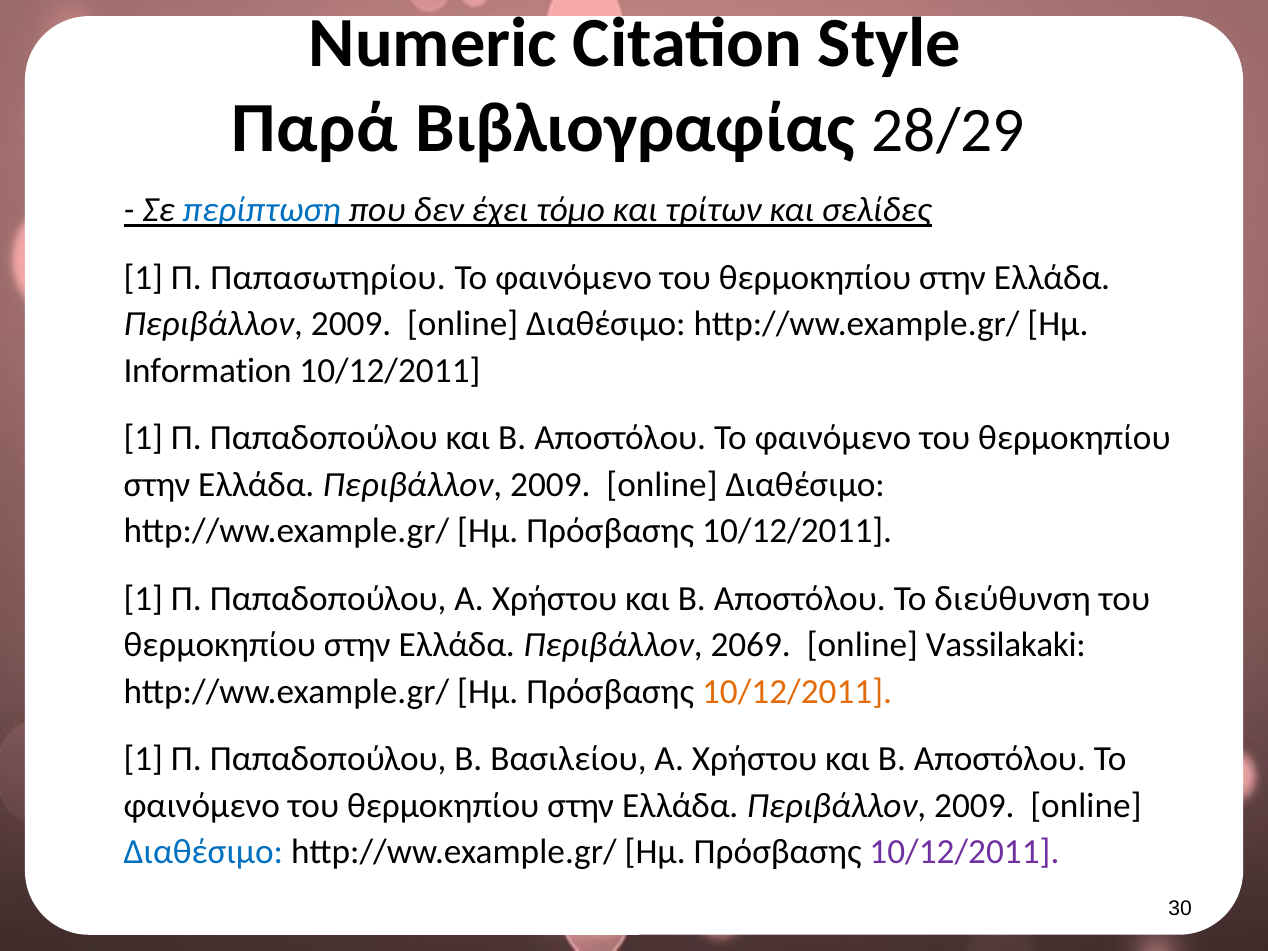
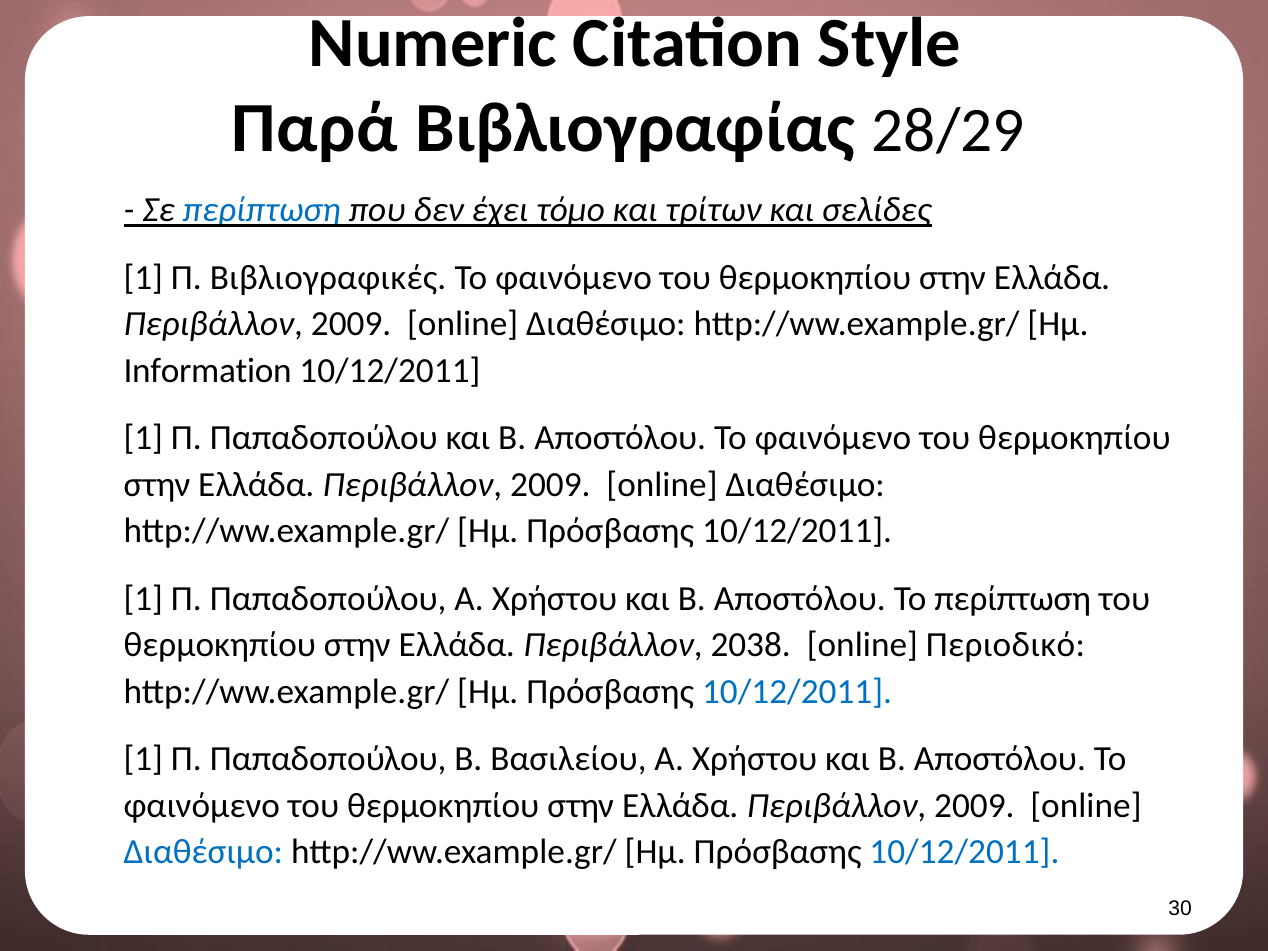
Παπασωτηρίου: Παπασωτηρίου -> Βιβλιογραφικές
Το διεύθυνση: διεύθυνση -> περίπτωση
2069: 2069 -> 2038
Vassilakaki: Vassilakaki -> Περιοδικό
10/12/2011 at (797, 692) colour: orange -> blue
10/12/2011 at (964, 852) colour: purple -> blue
